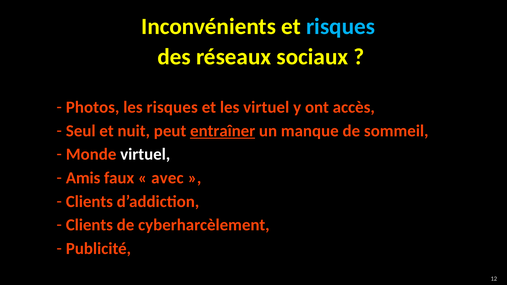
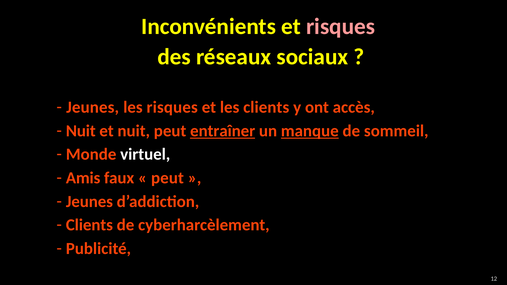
risques at (341, 26) colour: light blue -> pink
Photos at (93, 107): Photos -> Jeunes
les virtuel: virtuel -> clients
Seul at (81, 131): Seul -> Nuit
manque underline: none -> present
avec at (167, 178): avec -> peut
Clients at (89, 202): Clients -> Jeunes
